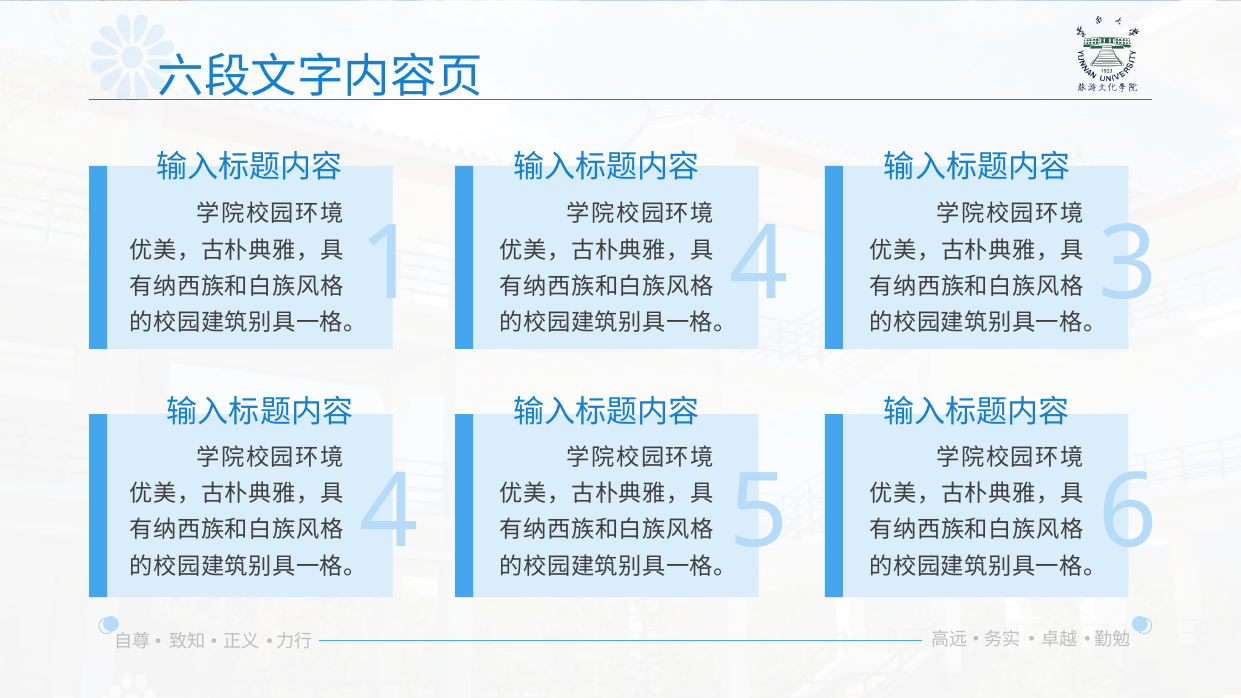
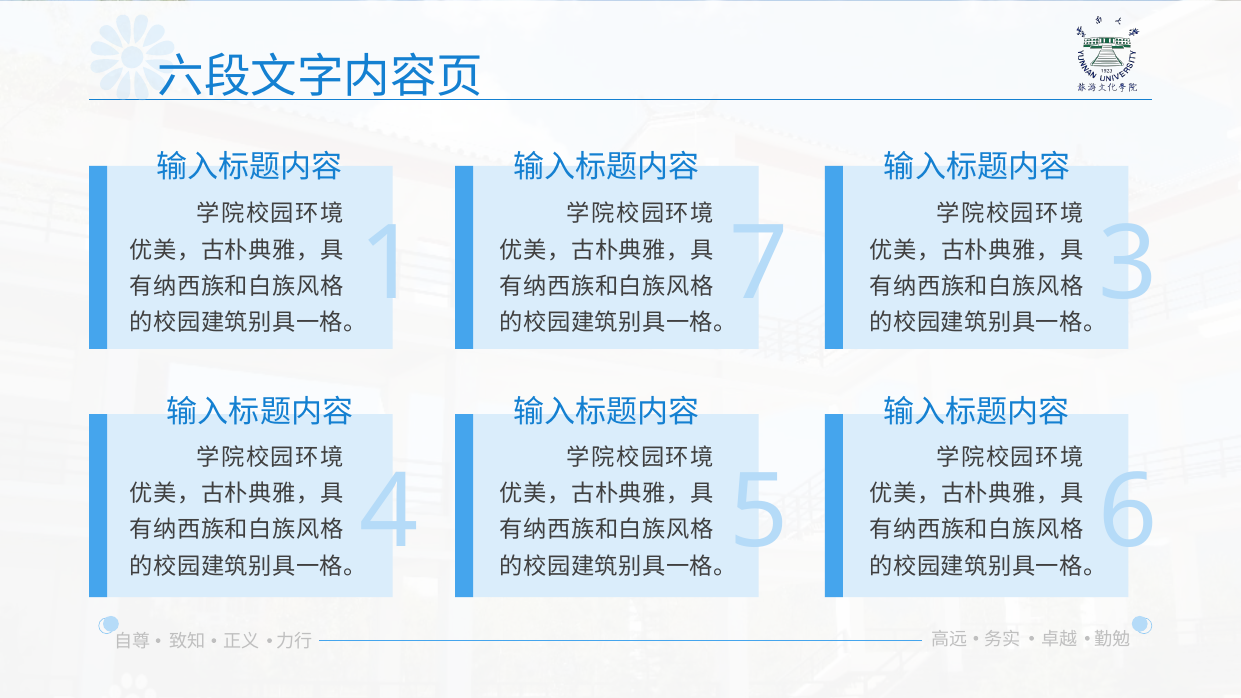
4 at (759, 265): 4 -> 7
